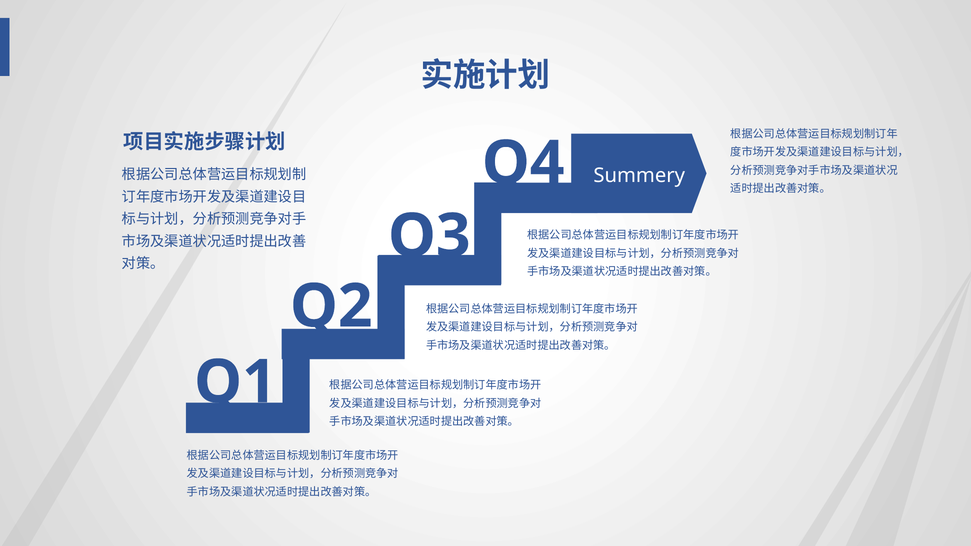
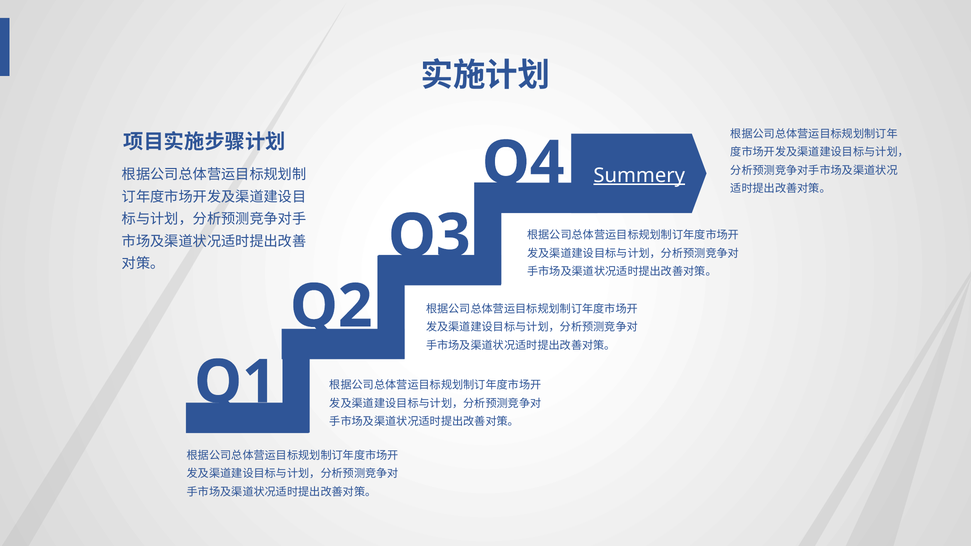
Summery underline: none -> present
